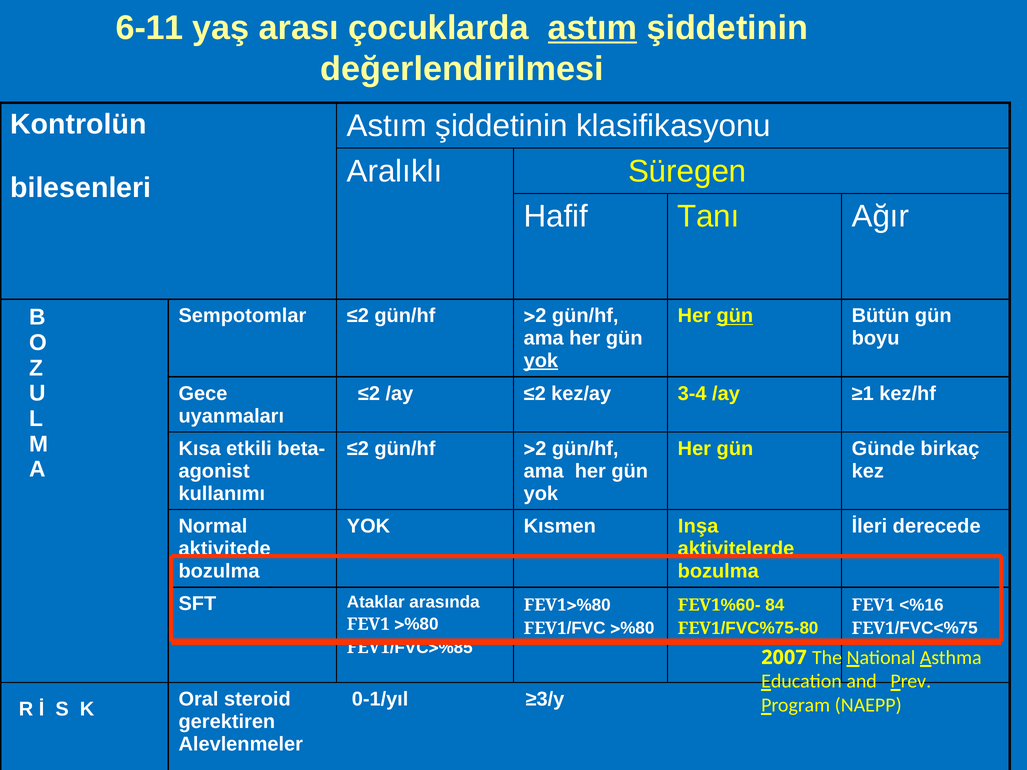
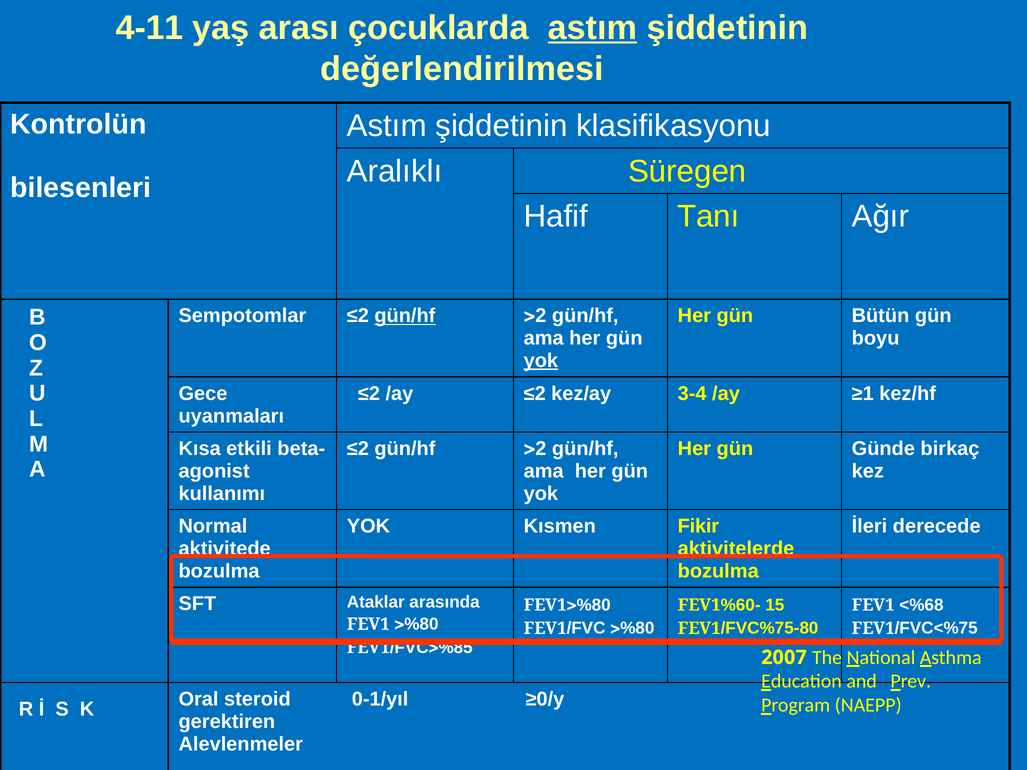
6-11: 6-11 -> 4-11
gün/hf at (405, 316) underline: none -> present
gün at (735, 316) underline: present -> none
Inşa: Inşa -> Fikir
84: 84 -> 15
<%16: <%16 -> <%68
≥3/y: ≥3/y -> ≥0/y
